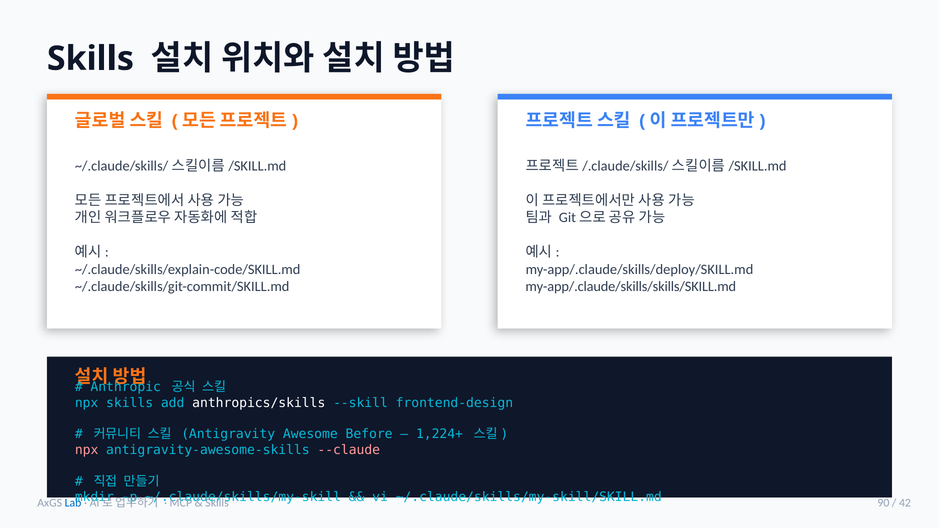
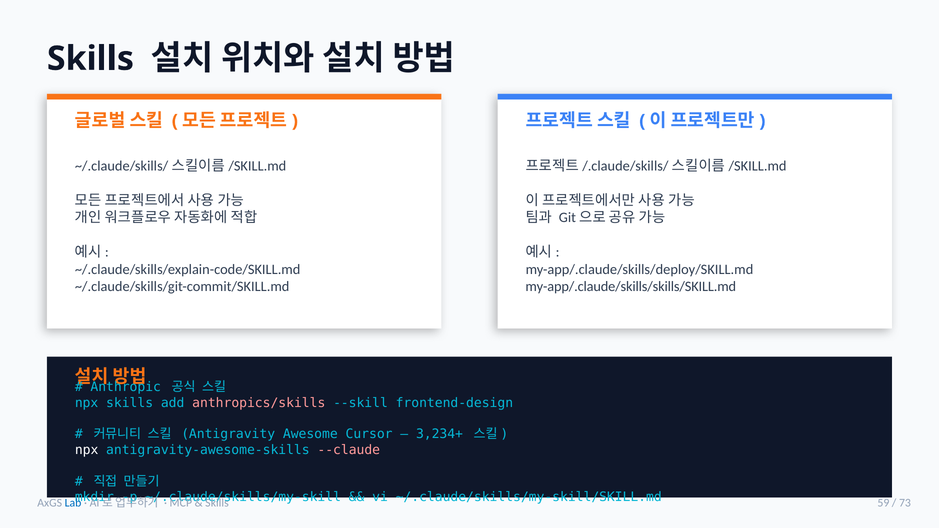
anthropics/skills colour: white -> pink
Before: Before -> Cursor
1,224+: 1,224+ -> 3,234+
npx at (87, 450) colour: pink -> white
90: 90 -> 59
42: 42 -> 73
